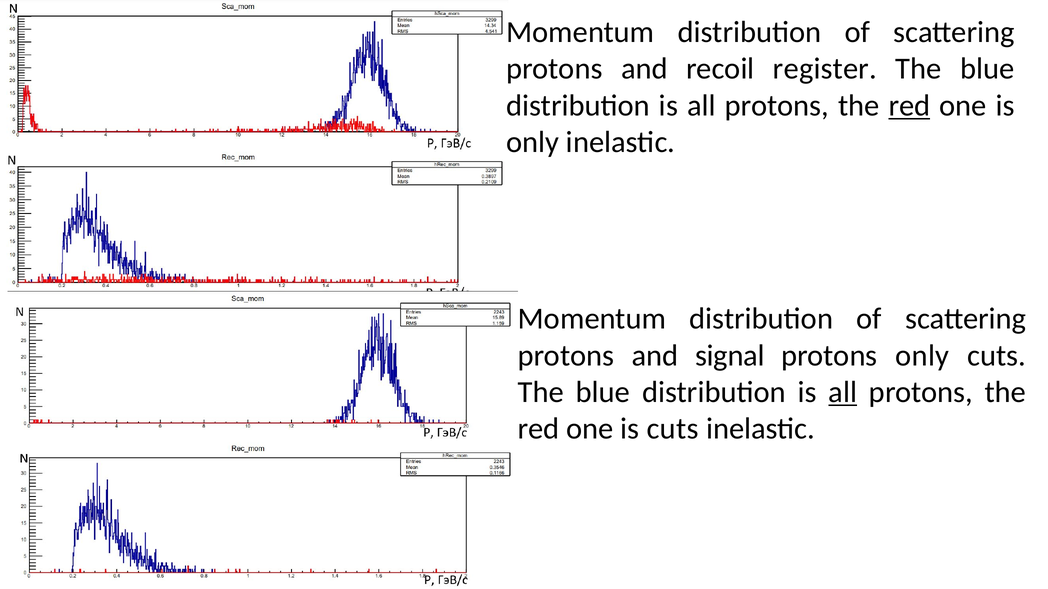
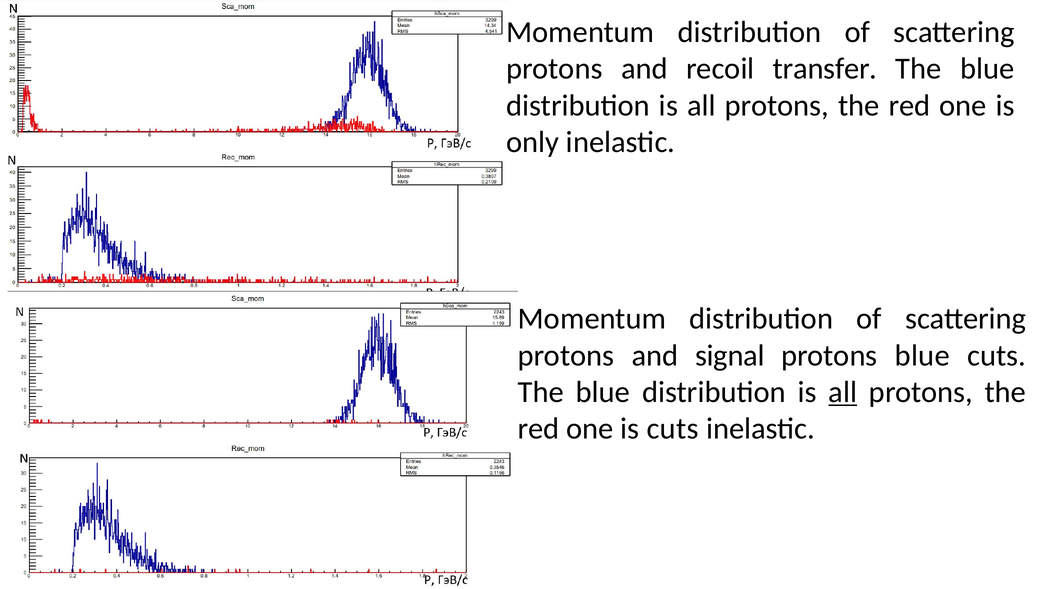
register: register -> transfer
red at (909, 106) underline: present -> none
protons only: only -> blue
